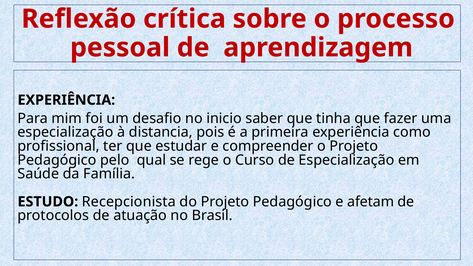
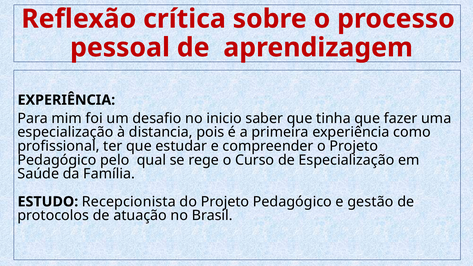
afetam: afetam -> gestão
